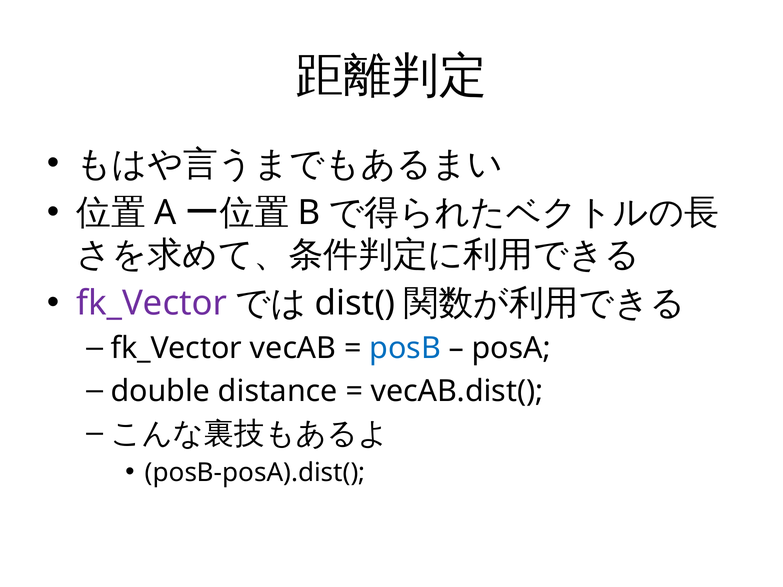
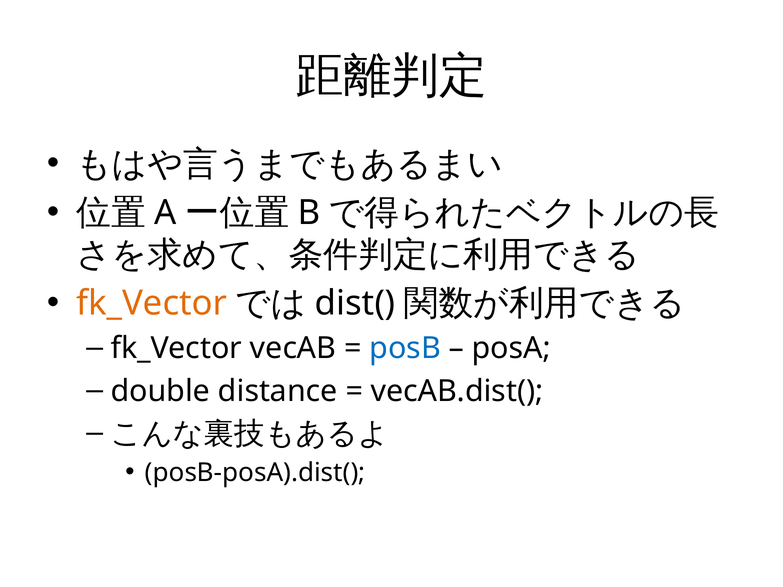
fk_Vector at (152, 304) colour: purple -> orange
